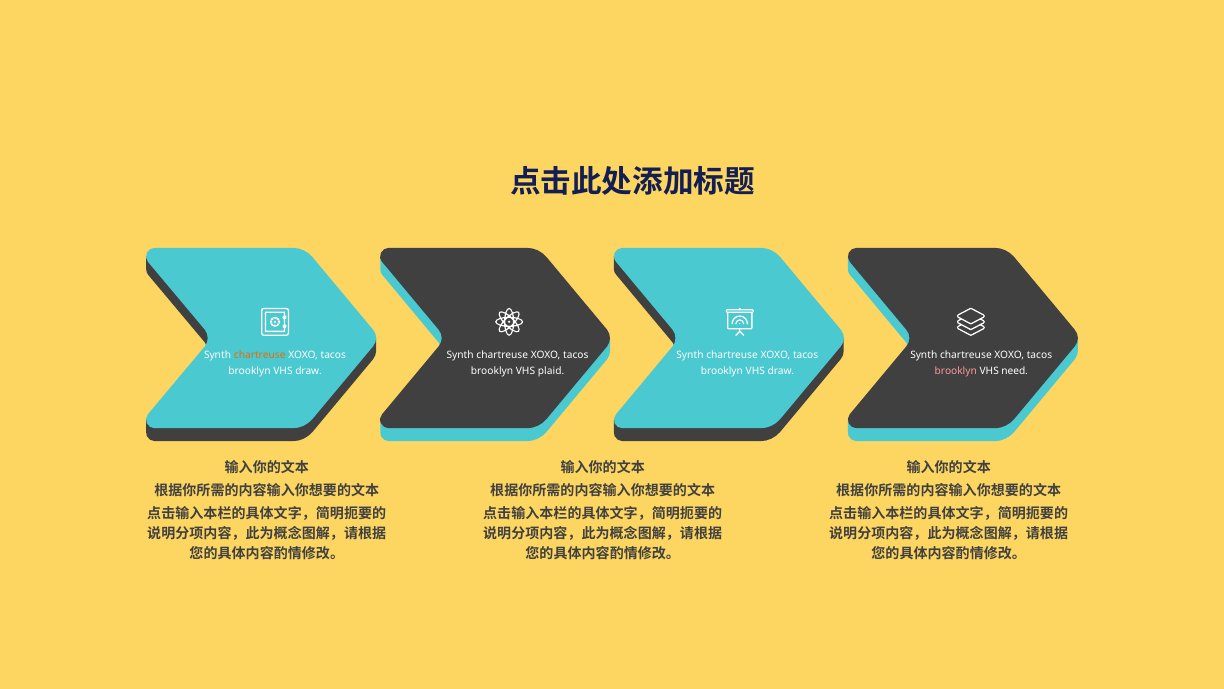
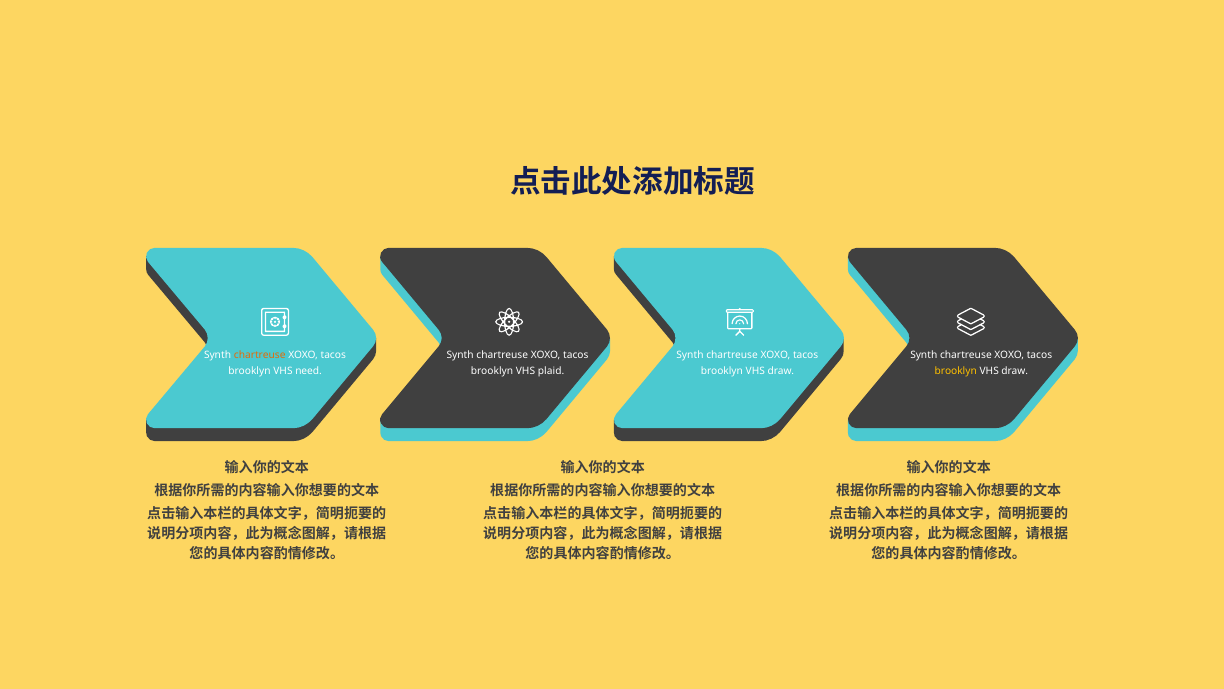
draw at (309, 371): draw -> need
brooklyn at (956, 371) colour: pink -> yellow
need at (1015, 371): need -> draw
